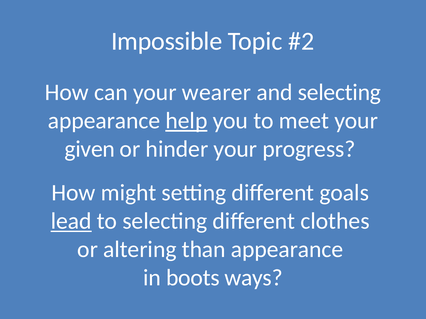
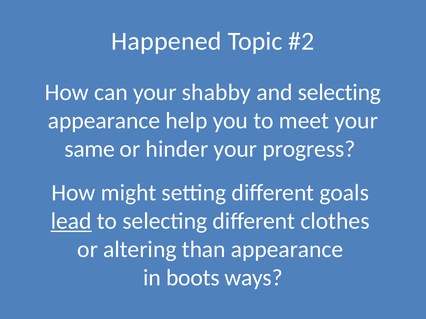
Impossible: Impossible -> Happened
wearer: wearer -> shabby
help underline: present -> none
given: given -> same
